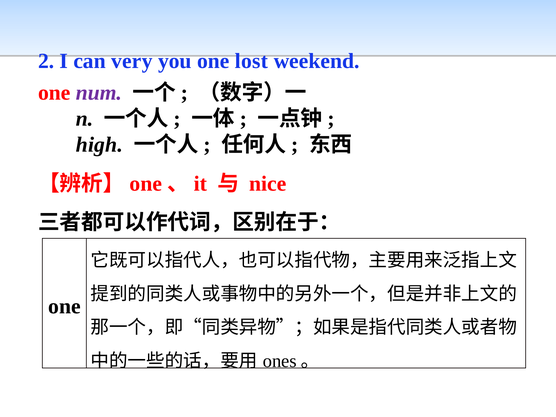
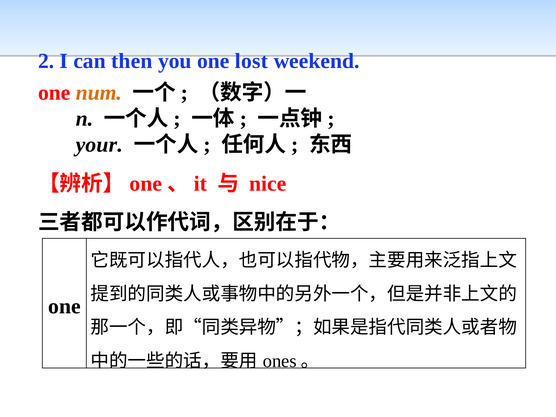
very: very -> then
num colour: purple -> orange
high: high -> your
